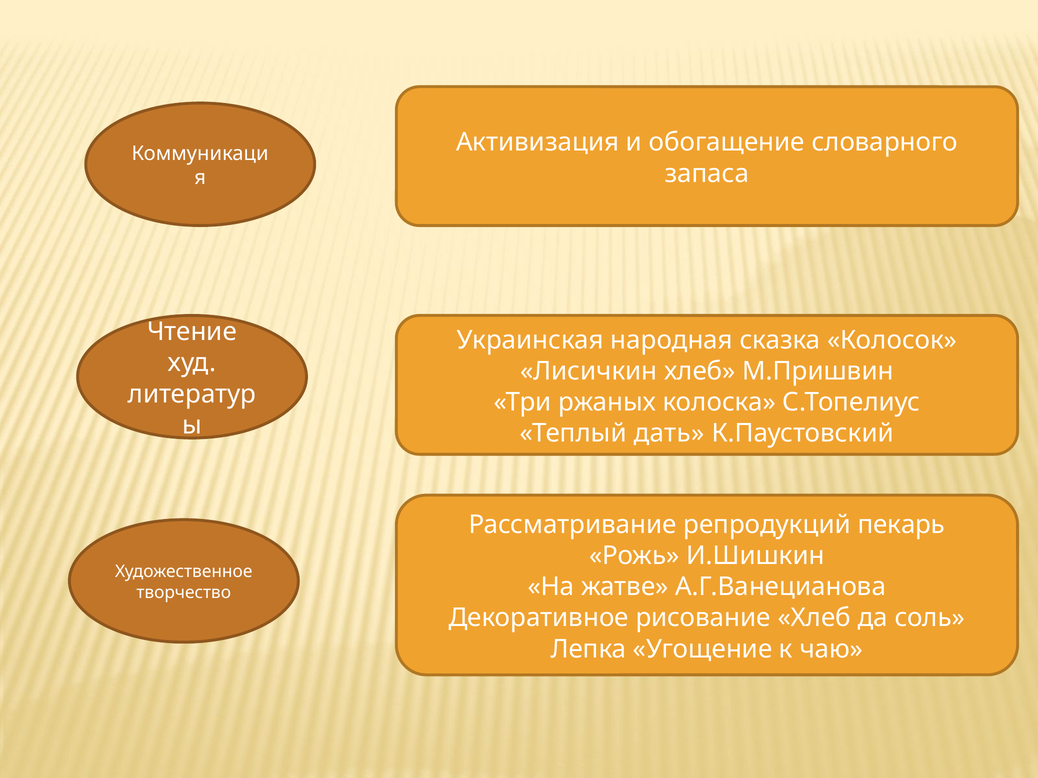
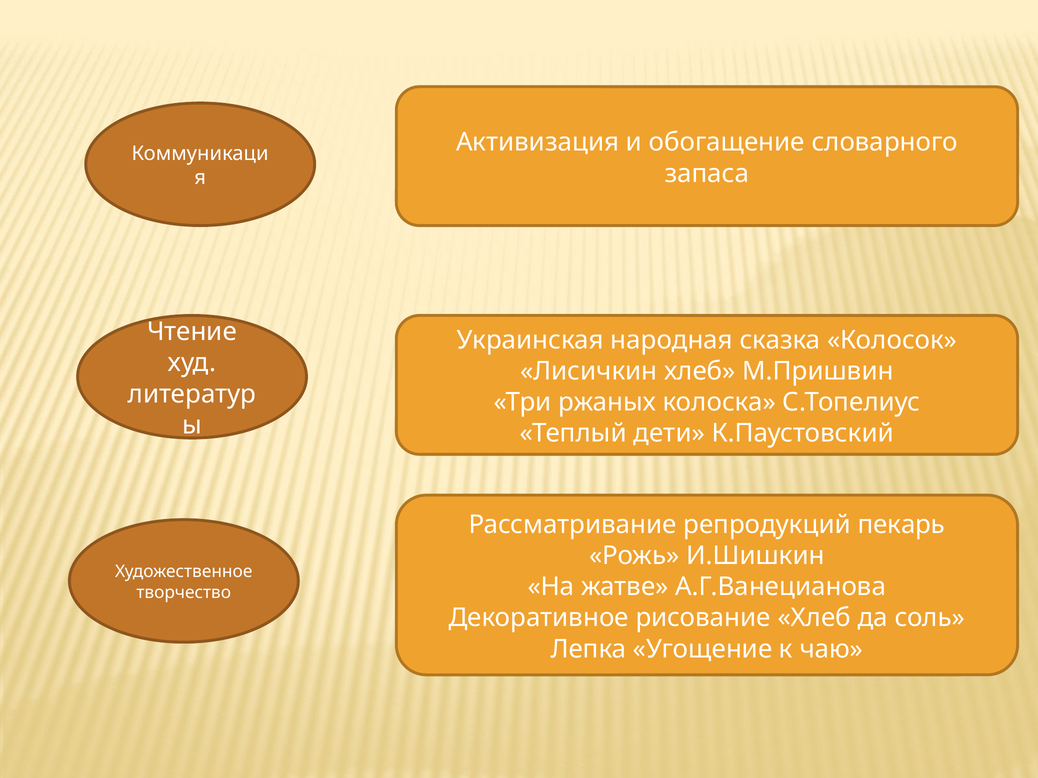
дать: дать -> дети
